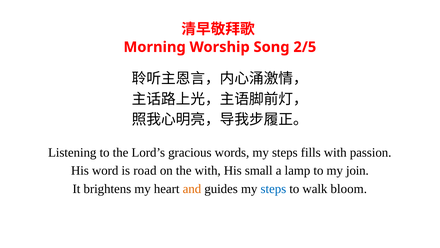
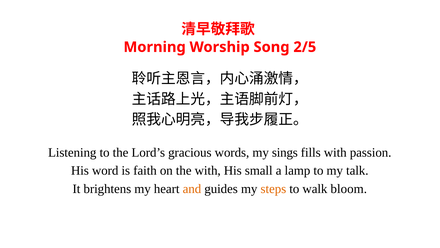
words my steps: steps -> sings
road: road -> faith
join: join -> talk
steps at (273, 189) colour: blue -> orange
